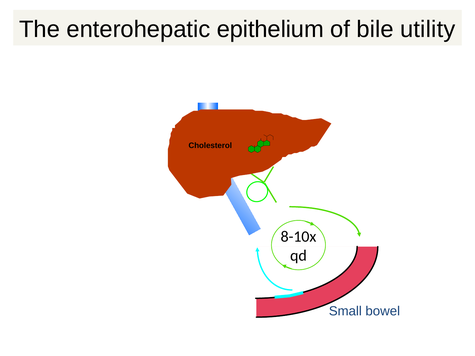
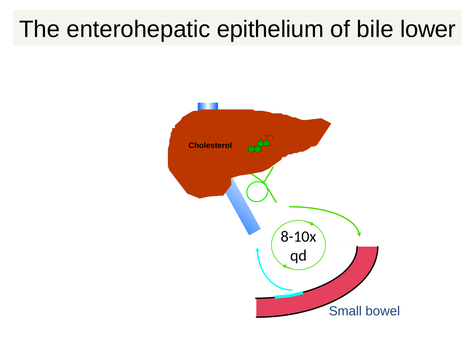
utility: utility -> lower
